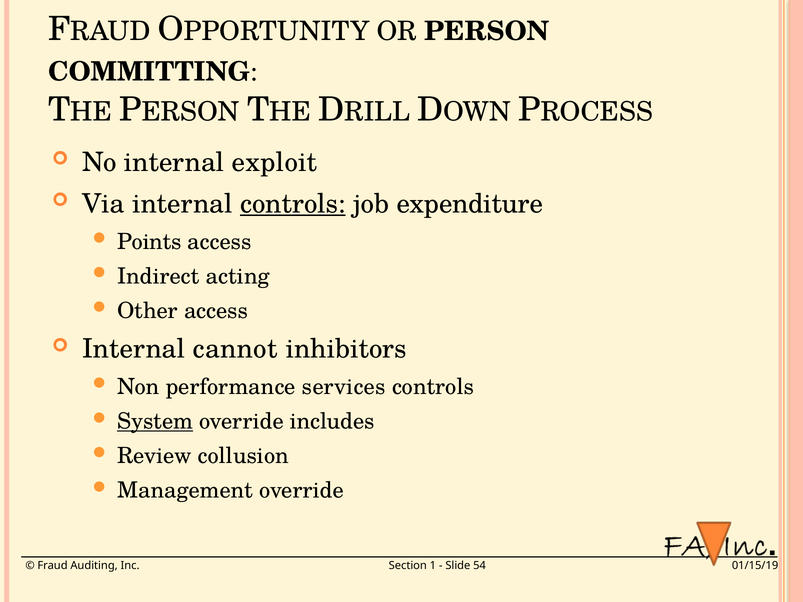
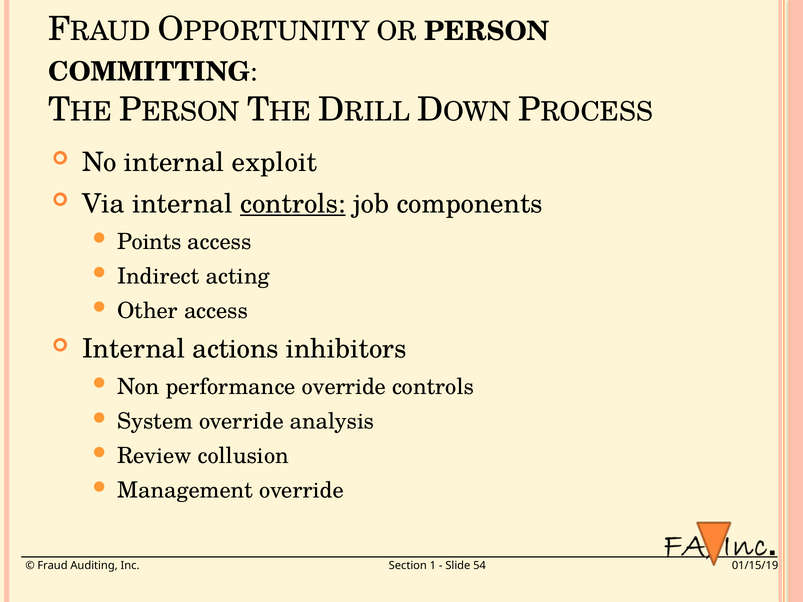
expenditure: expenditure -> components
cannot: cannot -> actions
performance services: services -> override
System underline: present -> none
includes: includes -> analysis
